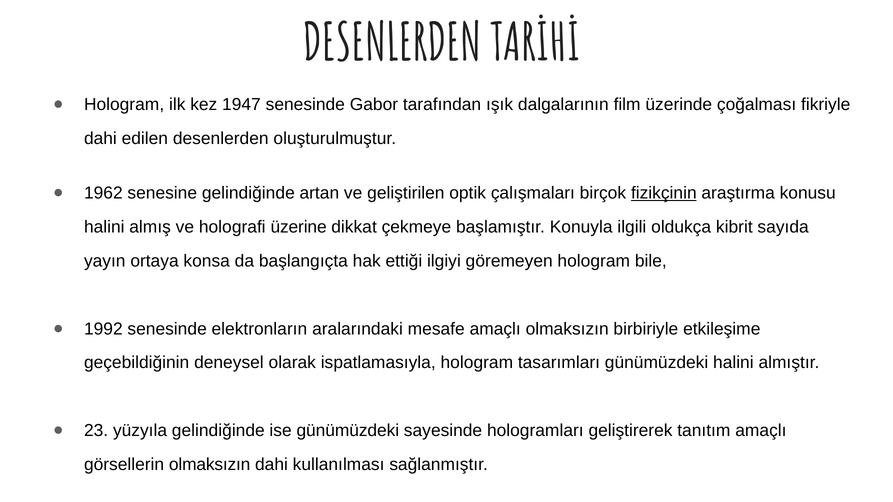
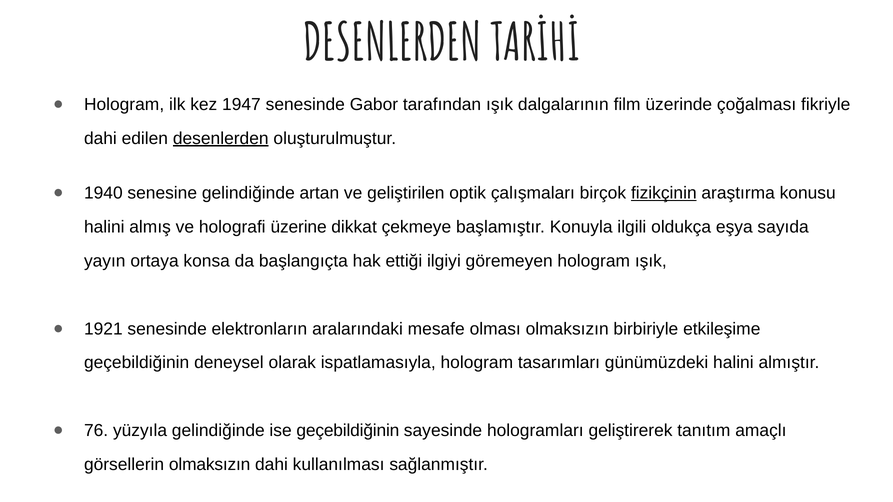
desenlerden at (221, 138) underline: none -> present
1962: 1962 -> 1940
kibrit: kibrit -> eşya
hologram bile: bile -> ışık
1992: 1992 -> 1921
mesafe amaçlı: amaçlı -> olması
23: 23 -> 76
ise günümüzdeki: günümüzdeki -> geçebildiğinin
